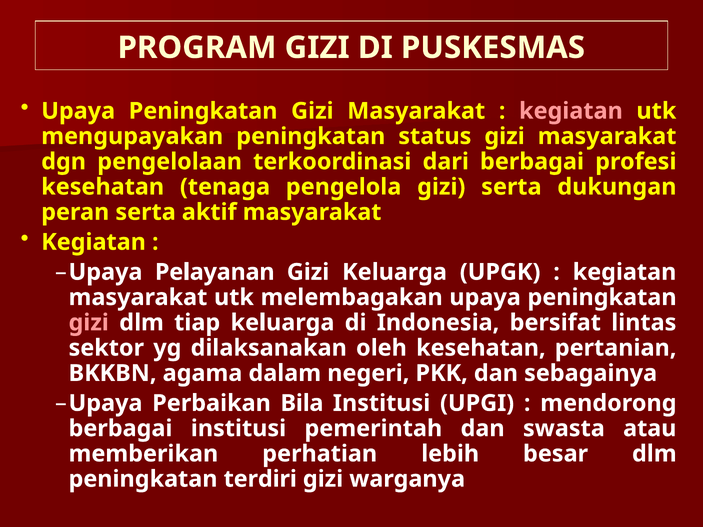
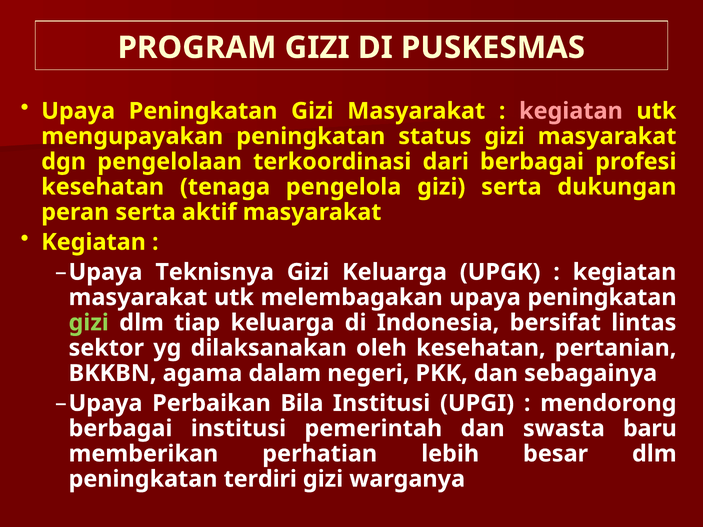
Pelayanan: Pelayanan -> Teknisnya
gizi at (89, 323) colour: pink -> light green
atau: atau -> baru
